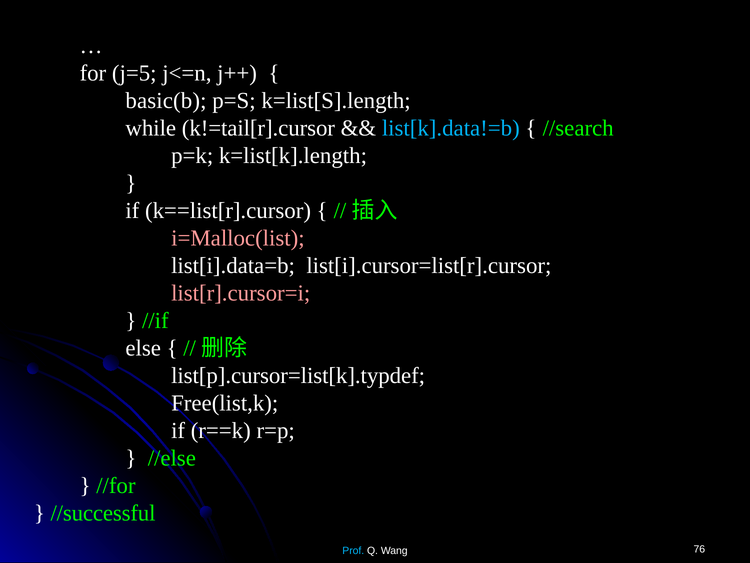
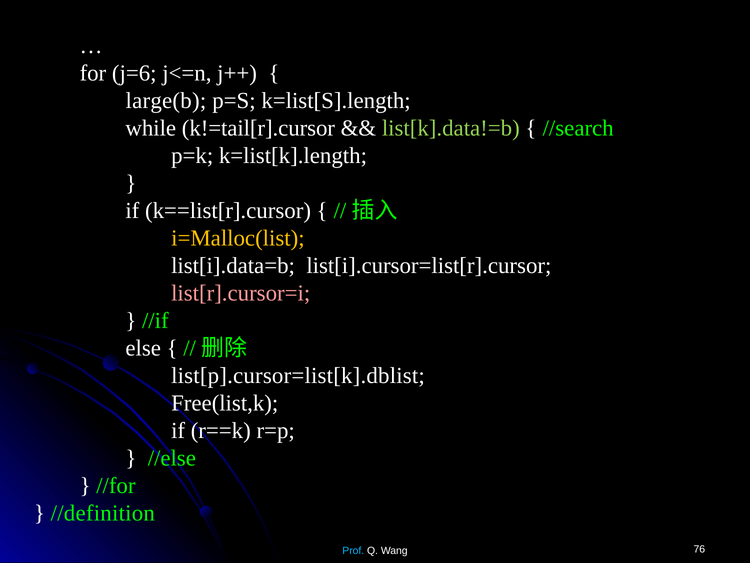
j=5: j=5 -> j=6
basic(b: basic(b -> large(b
list[k].data!=b colour: light blue -> light green
i=Malloc(list colour: pink -> yellow
list[p].cursor=list[k].typdef: list[p].cursor=list[k].typdef -> list[p].cursor=list[k].dblist
//successful: //successful -> //definition
